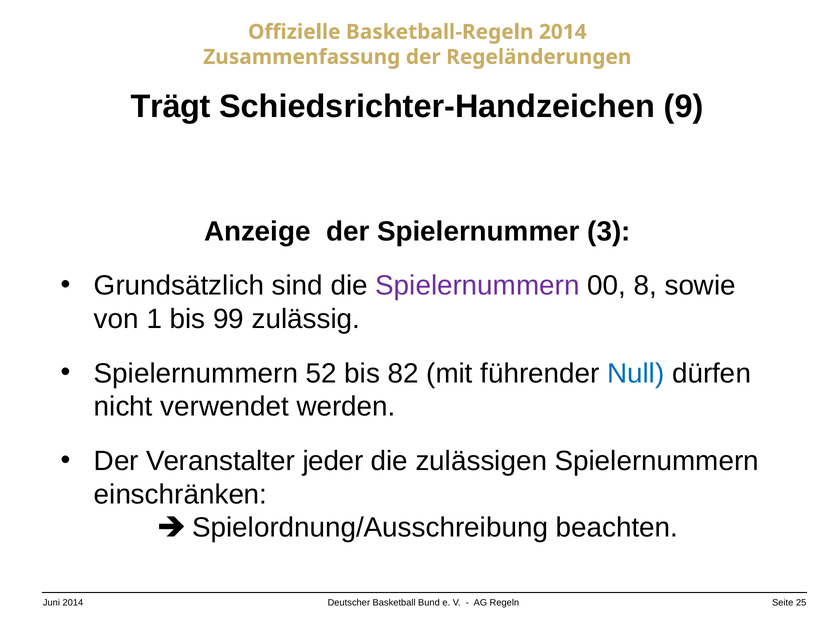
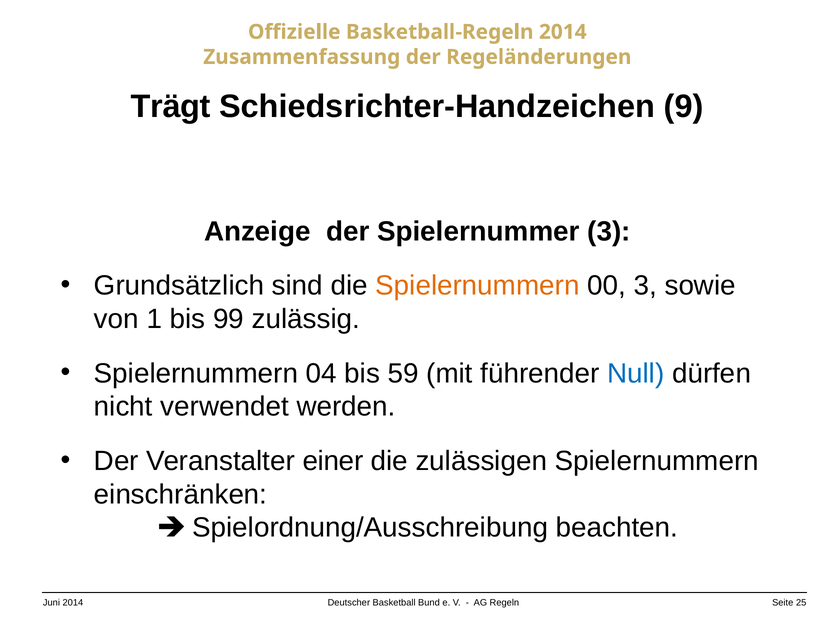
Spielernummern at (477, 286) colour: purple -> orange
00 8: 8 -> 3
52: 52 -> 04
82: 82 -> 59
jeder: jeder -> einer
